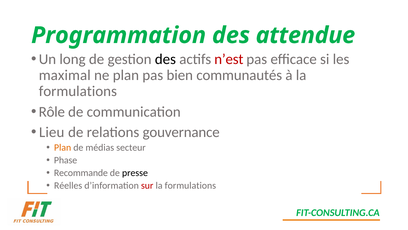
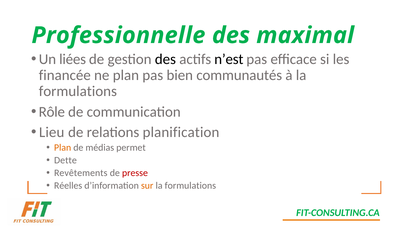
Programmation: Programmation -> Professionnelle
attendue: attendue -> maximal
long: long -> liées
n’est colour: red -> black
maximal: maximal -> financée
gouvernance: gouvernance -> planification
secteur: secteur -> permet
Phase: Phase -> Dette
Recommande: Recommande -> Revêtements
presse colour: black -> red
sur colour: red -> orange
